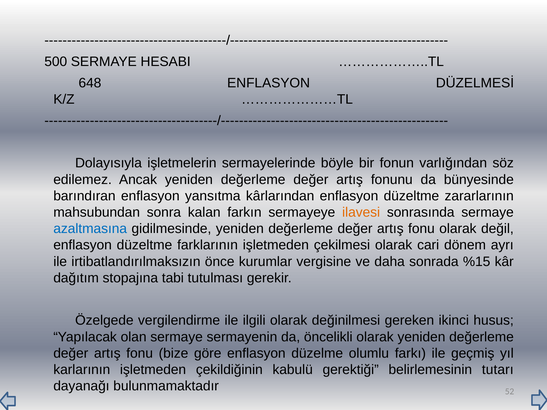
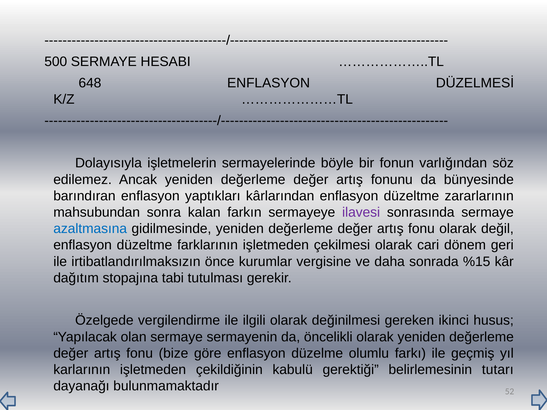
yansıtma: yansıtma -> yaptıkları
ilavesi colour: orange -> purple
ayrı: ayrı -> geri
